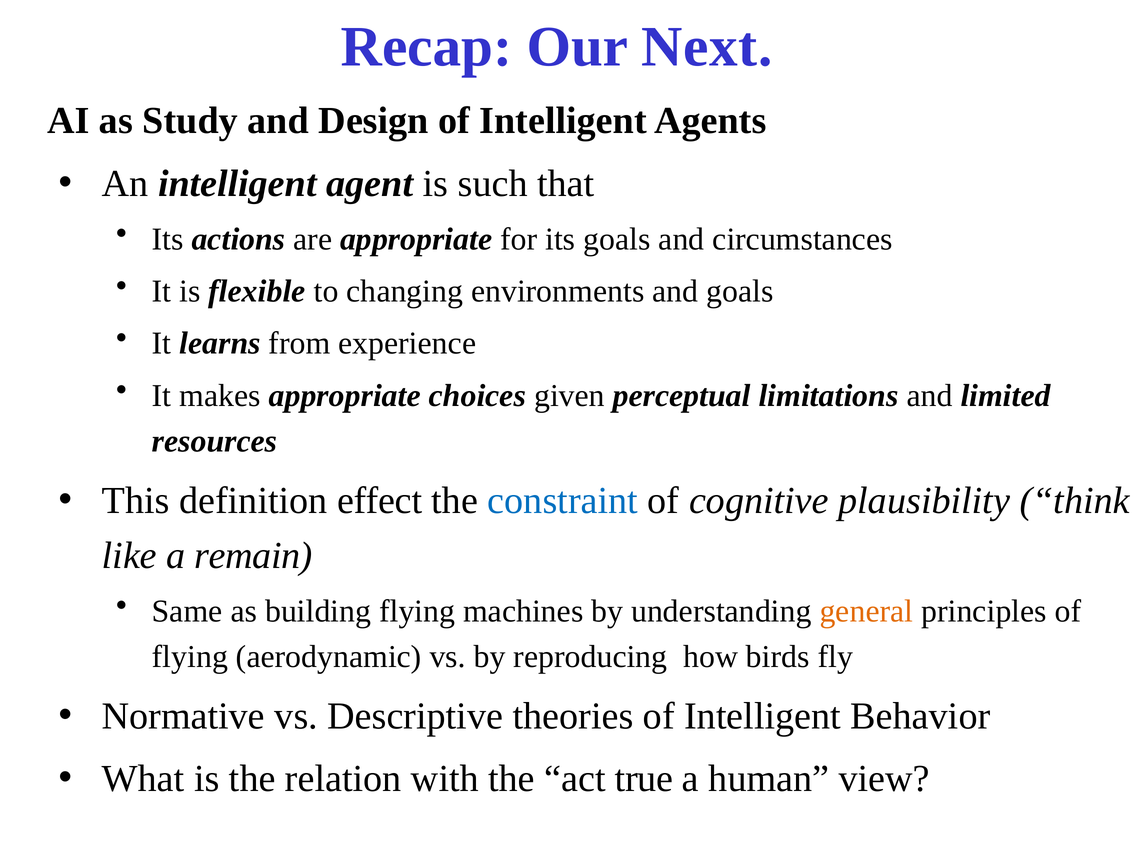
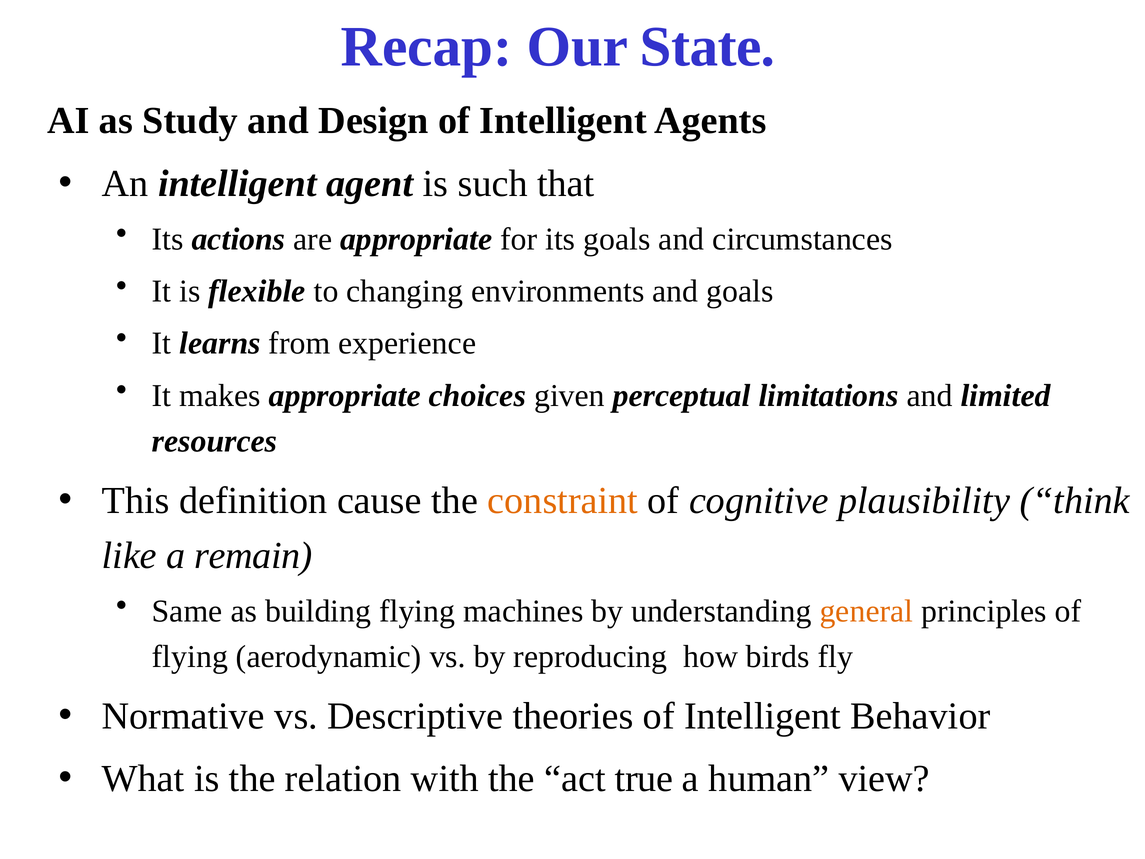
Next: Next -> State
effect: effect -> cause
constraint colour: blue -> orange
